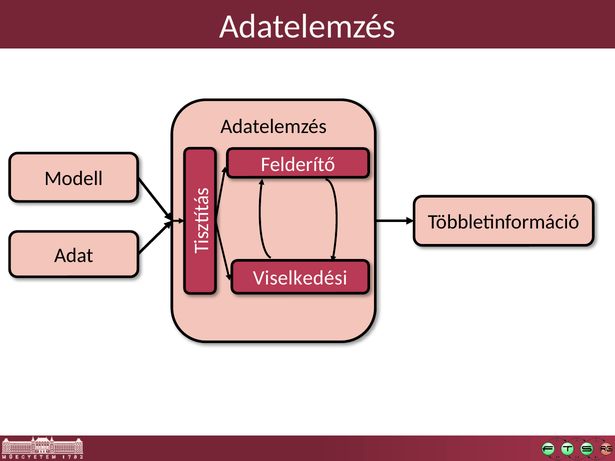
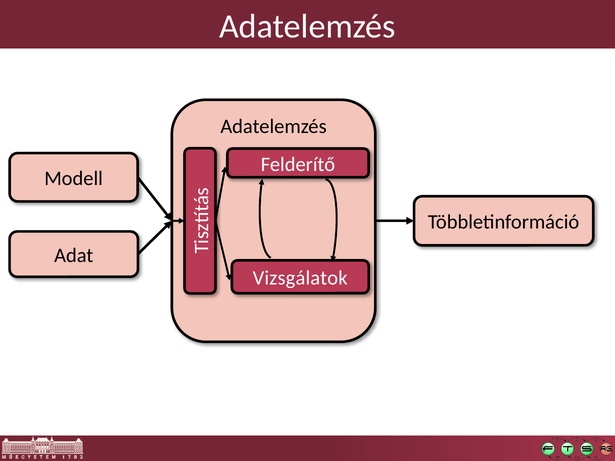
Viselkedési: Viselkedési -> Vizsgálatok
